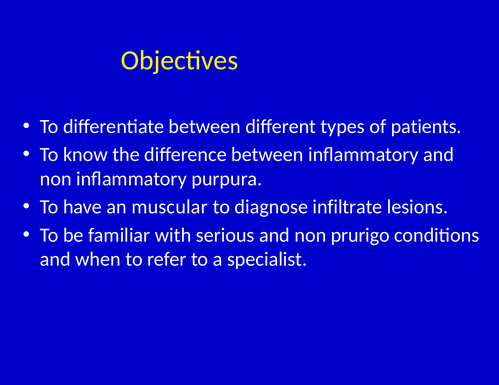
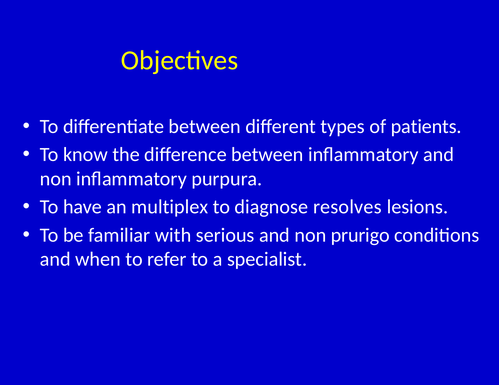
muscular: muscular -> multiplex
infiltrate: infiltrate -> resolves
